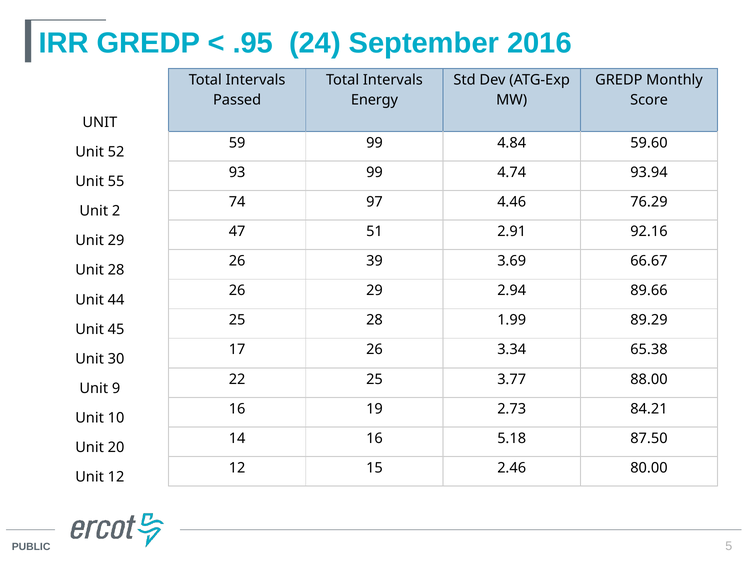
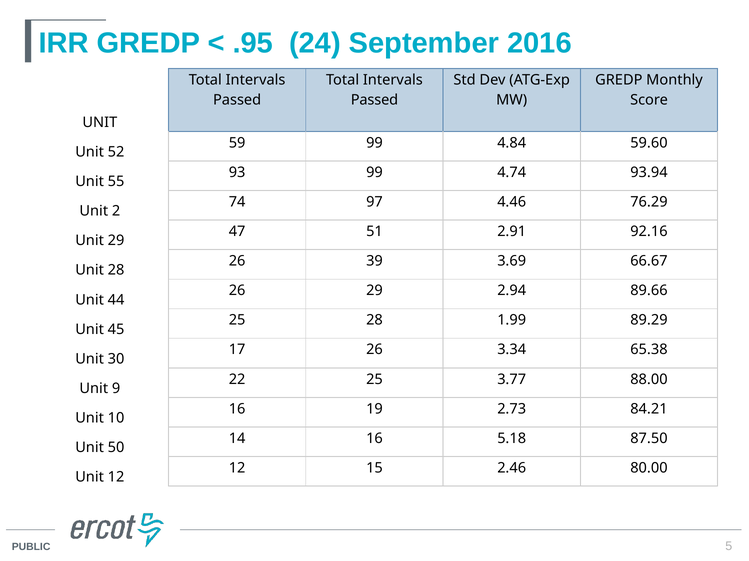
Energy at (374, 100): Energy -> Passed
20: 20 -> 50
